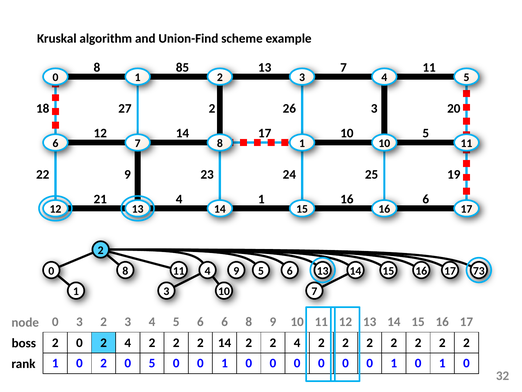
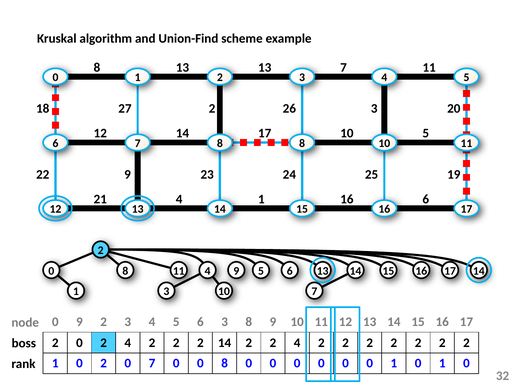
8 85: 85 -> 13
8 1: 1 -> 8
11 73: 73 -> 14
0 3: 3 -> 9
6 6: 6 -> 3
0 5: 5 -> 7
1 at (225, 363): 1 -> 8
